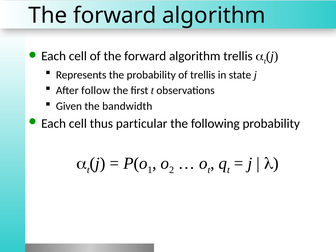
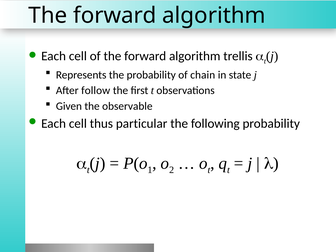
of trellis: trellis -> chain
bandwidth: bandwidth -> observable
